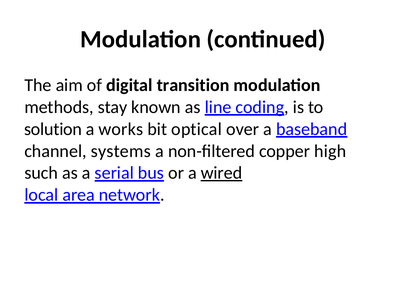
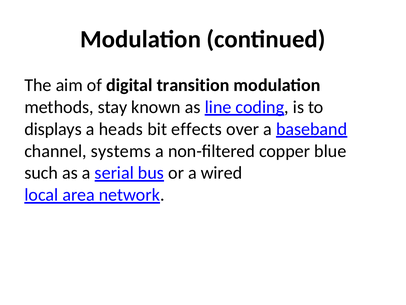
solution: solution -> displays
works: works -> heads
optical: optical -> effects
high: high -> blue
wired underline: present -> none
